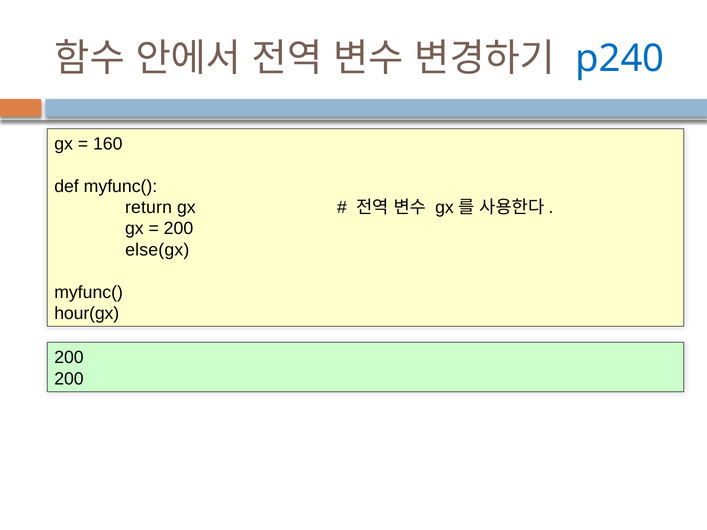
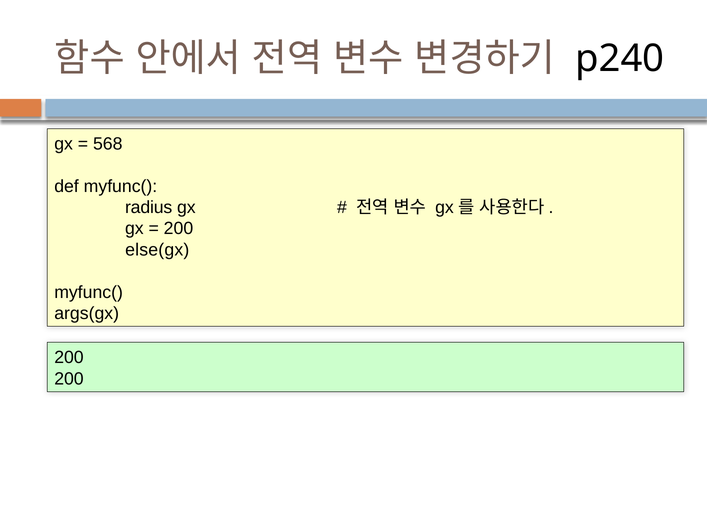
p240 colour: blue -> black
160: 160 -> 568
return: return -> radius
hour(gx: hour(gx -> args(gx
